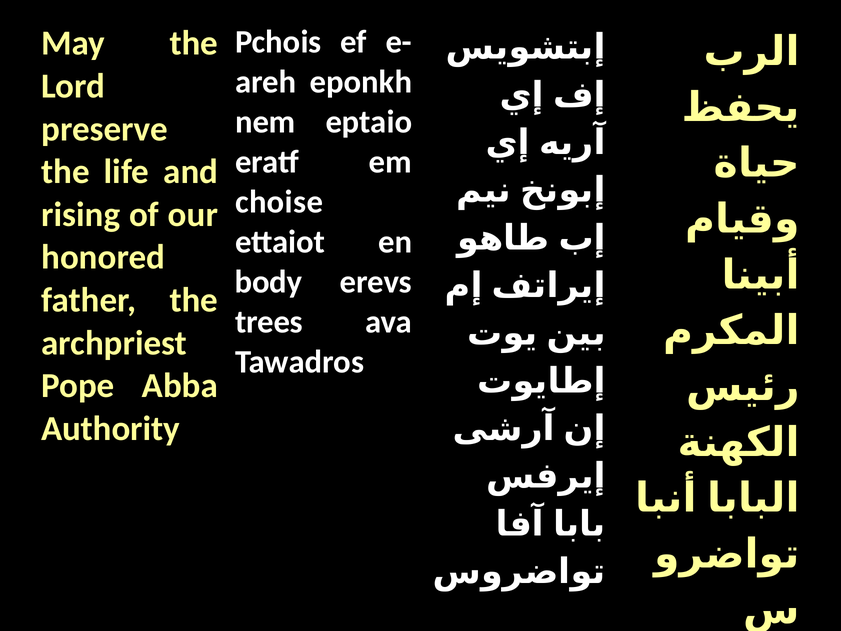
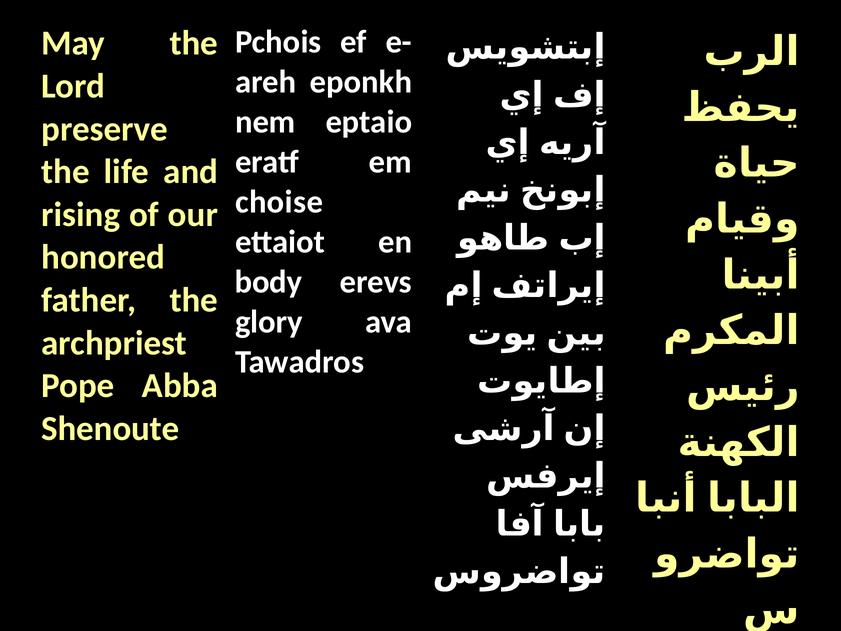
trees: trees -> glory
Authority: Authority -> Shenoute
